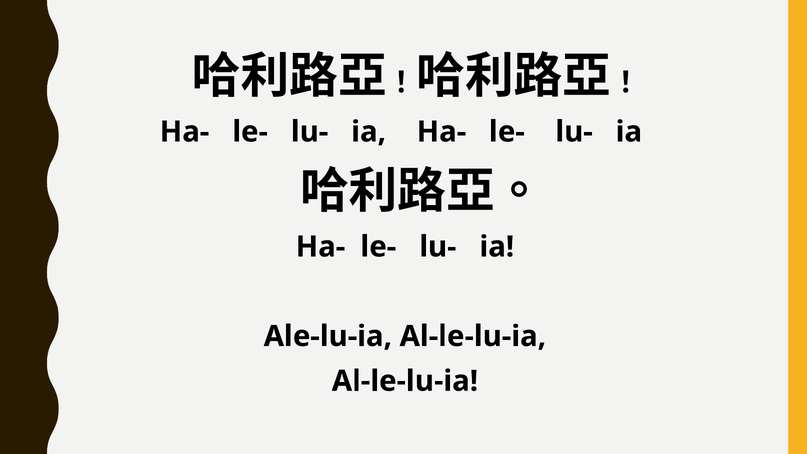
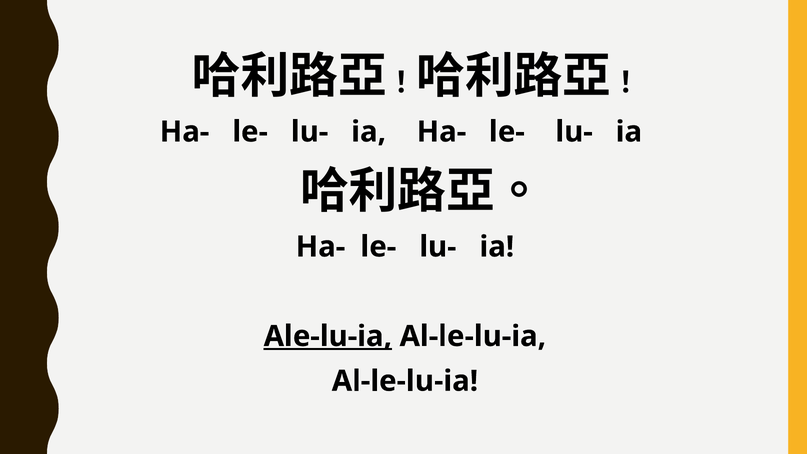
Ale-lu-ia underline: none -> present
